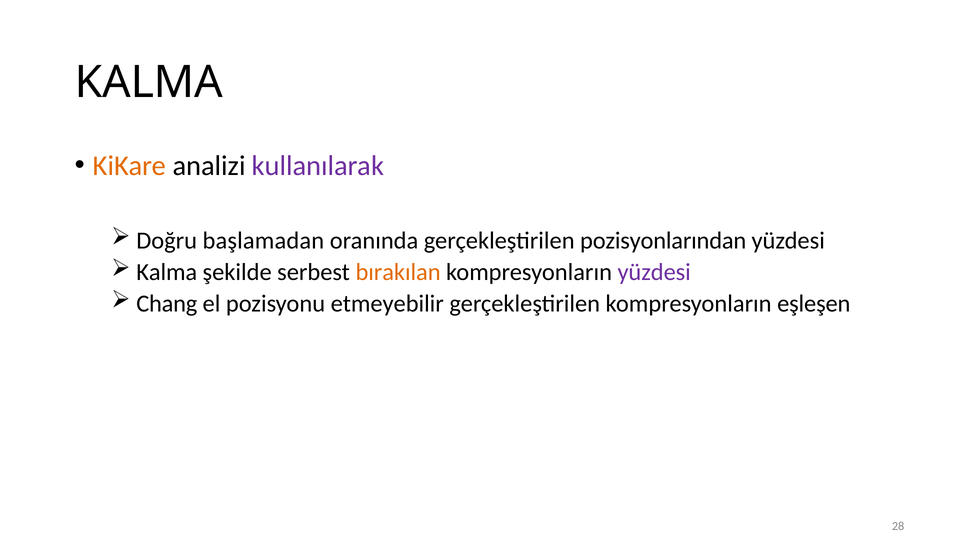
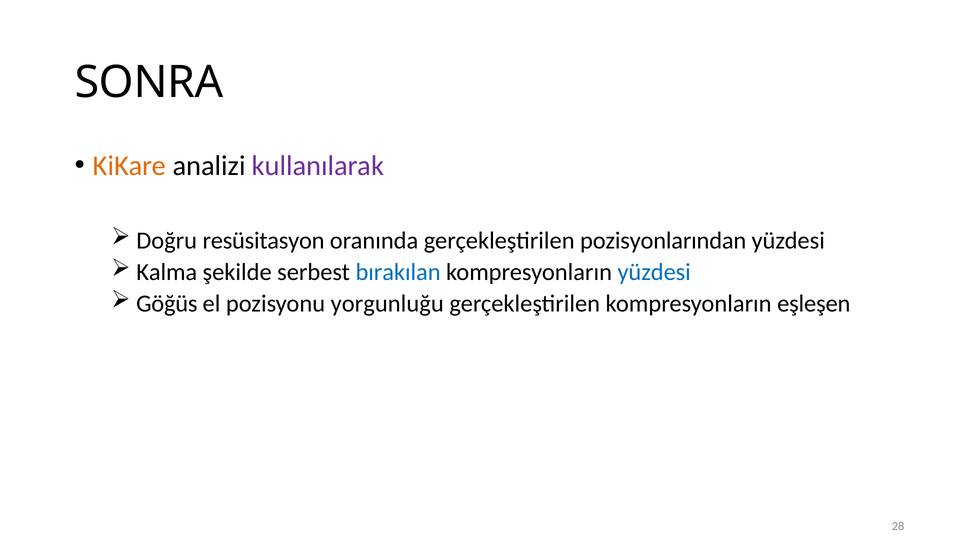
KALMA at (149, 82): KALMA -> SONRA
başlamadan: başlamadan -> resüsitasyon
bırakılan colour: orange -> blue
yüzdesi at (654, 272) colour: purple -> blue
Chang: Chang -> Göğüs
etmeyebilir: etmeyebilir -> yorgunluğu
